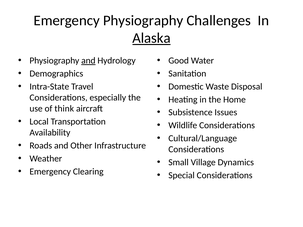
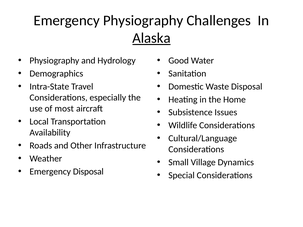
and at (88, 61) underline: present -> none
think: think -> most
Emergency Clearing: Clearing -> Disposal
